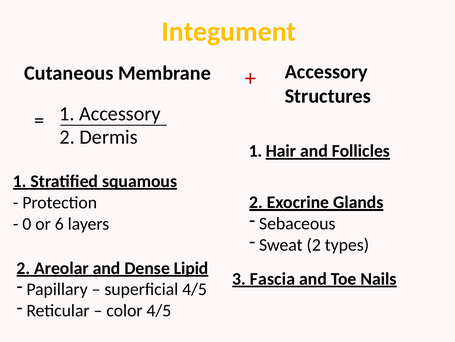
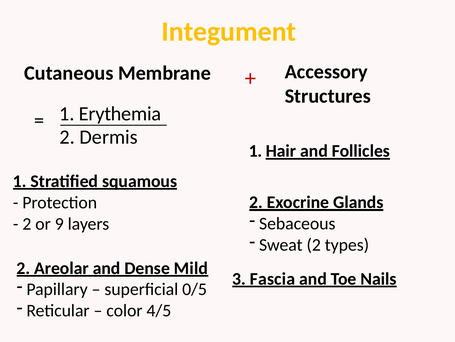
1 Accessory: Accessory -> Erythemia
0 at (27, 223): 0 -> 2
6: 6 -> 9
Lipid: Lipid -> Mild
superficial 4/5: 4/5 -> 0/5
